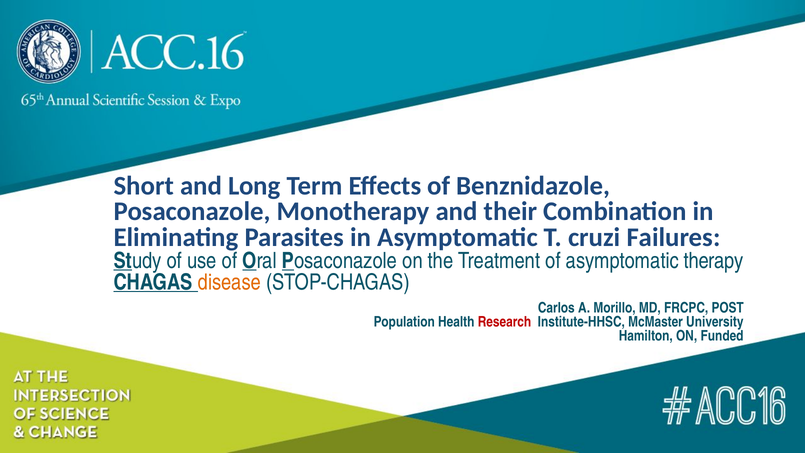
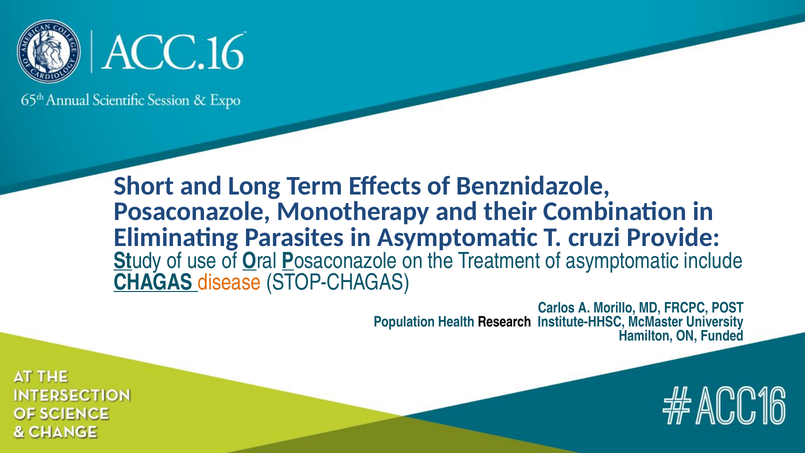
Failures: Failures -> Provide
therapy: therapy -> include
Research colour: red -> black
